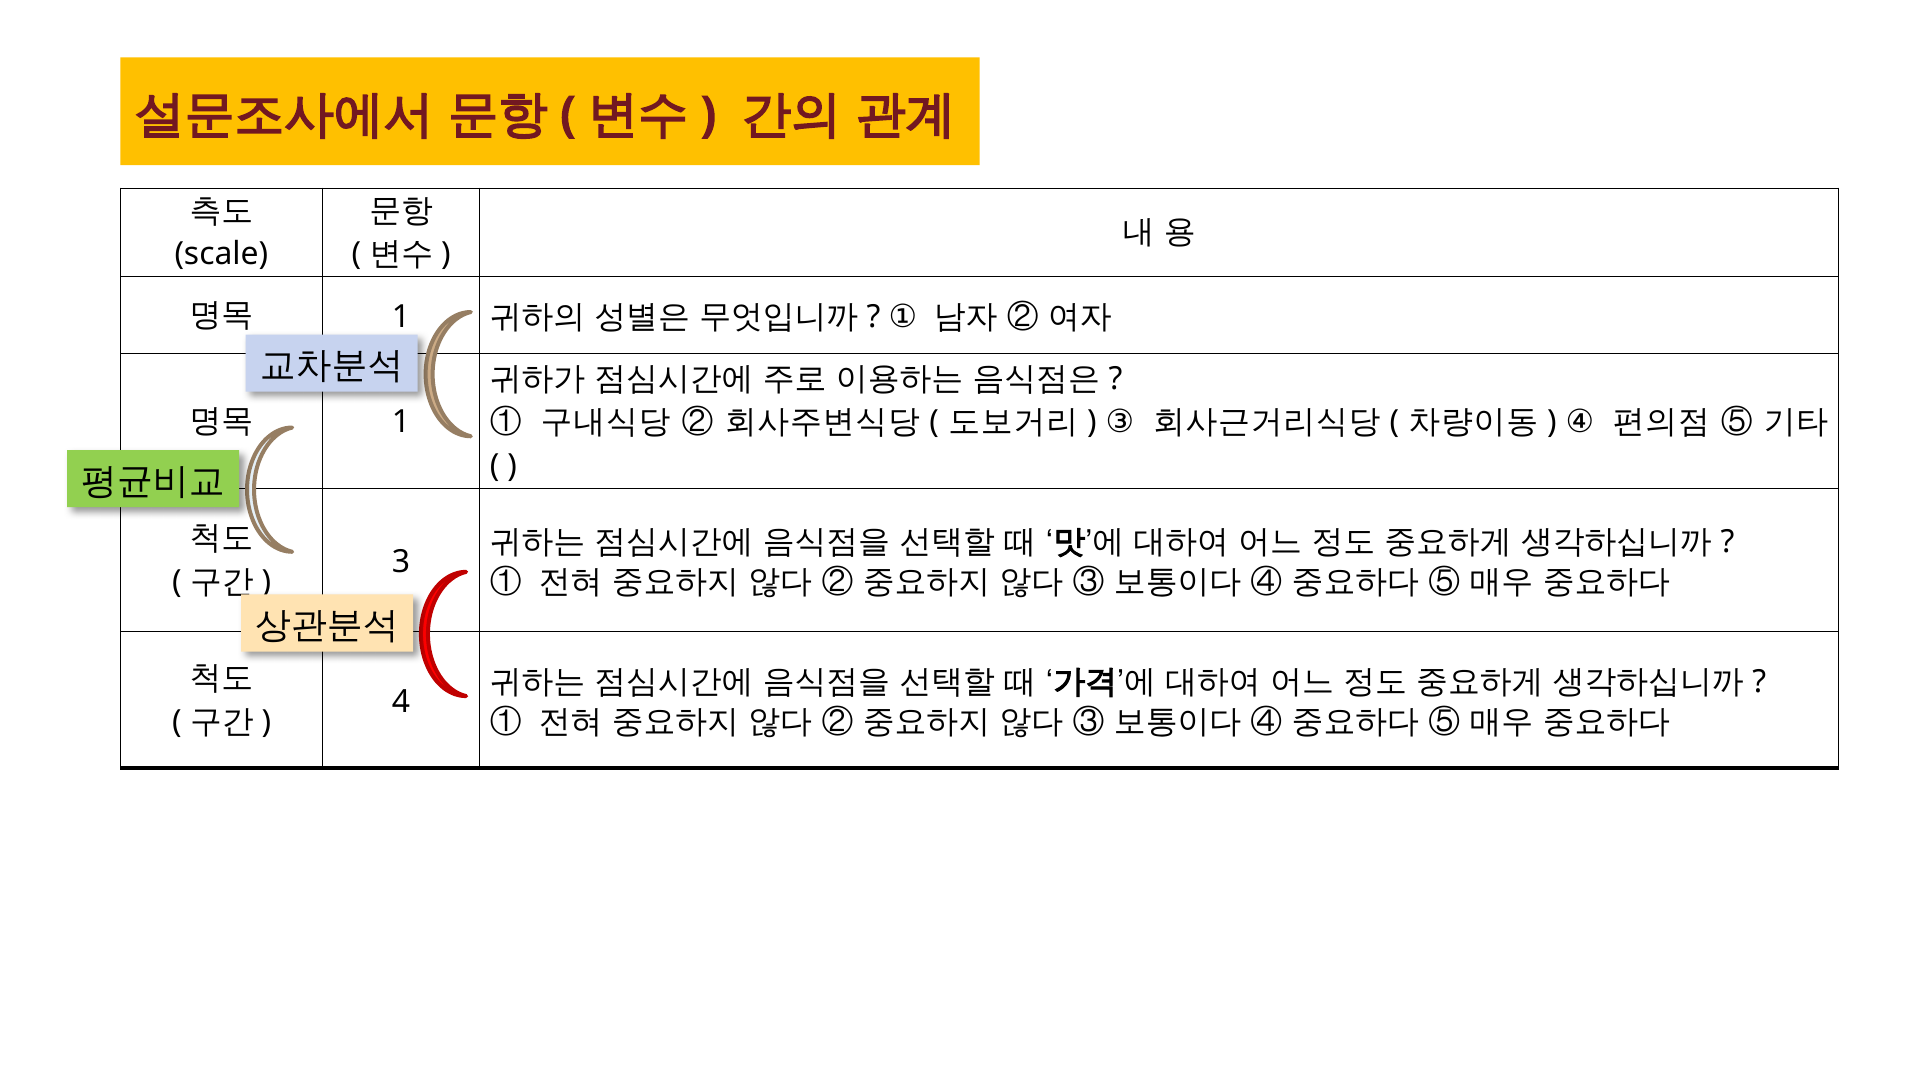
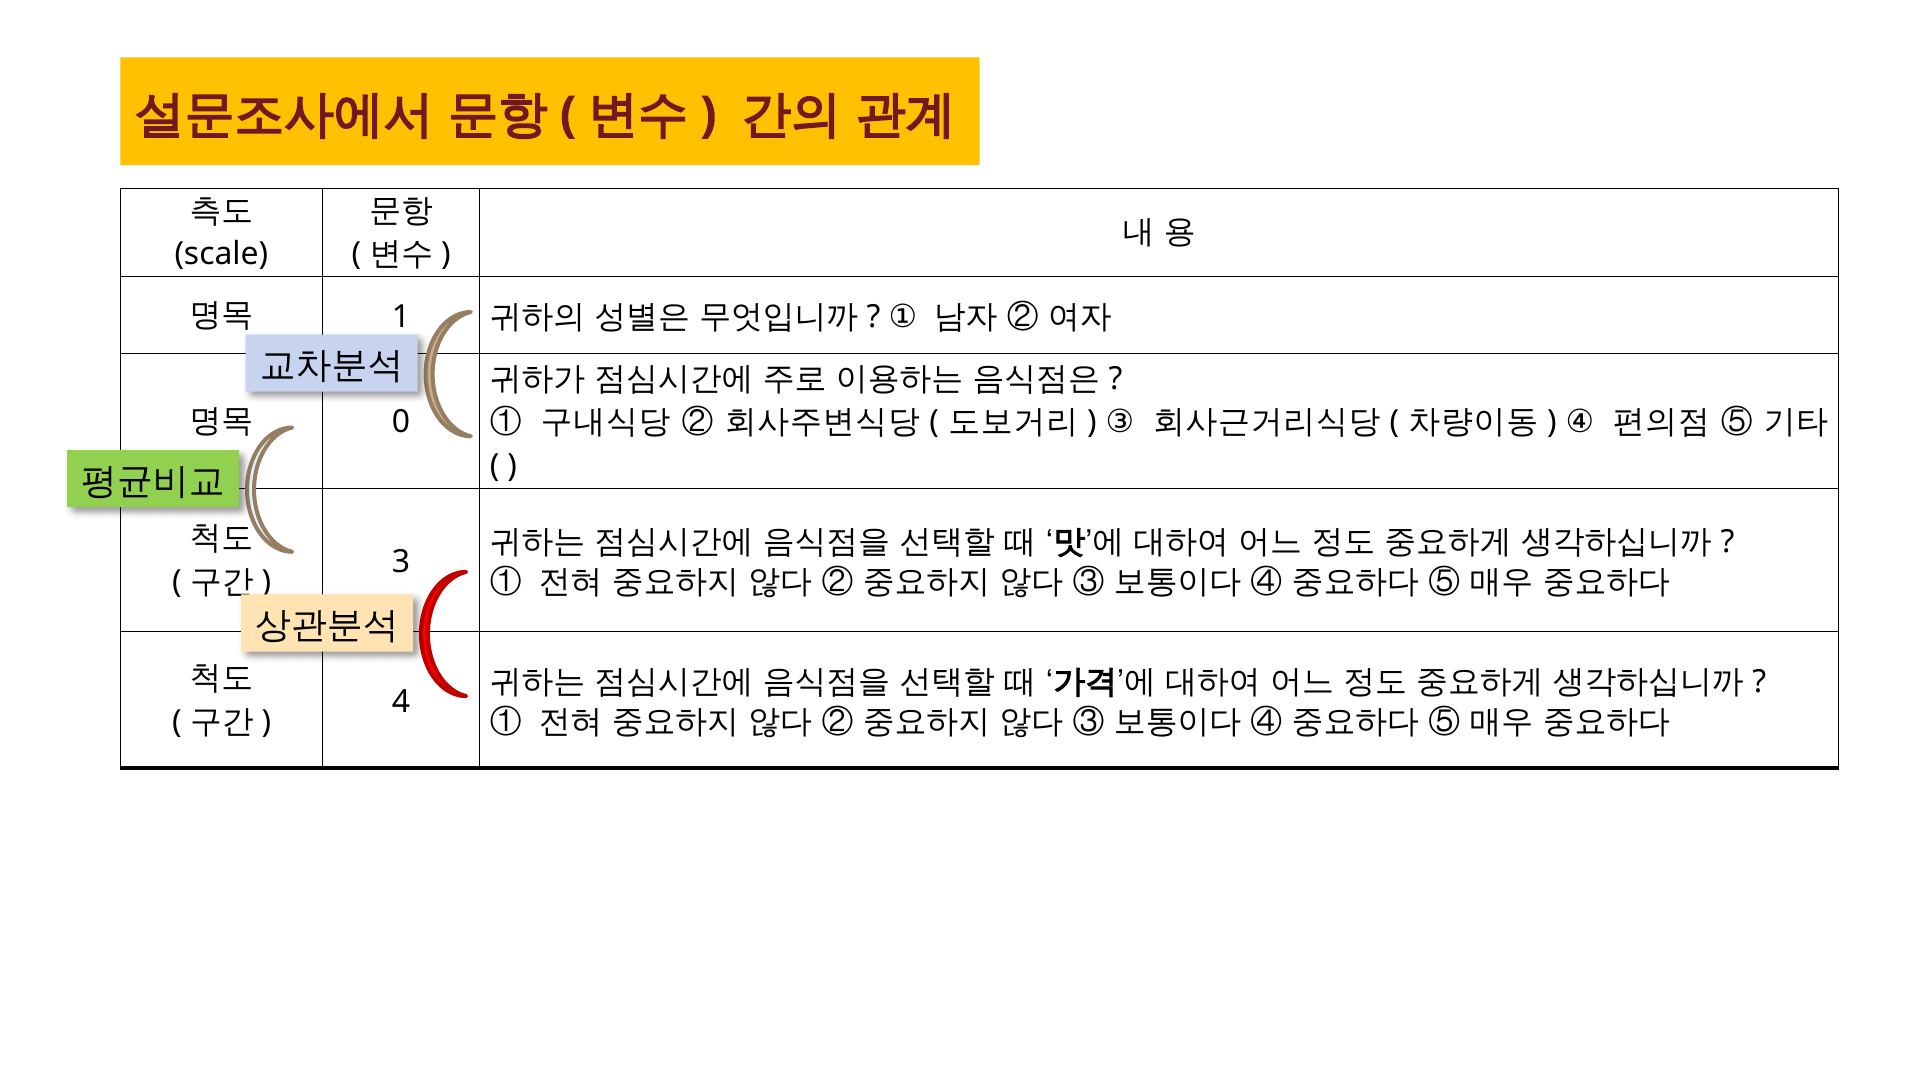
1 at (401, 423): 1 -> 0
